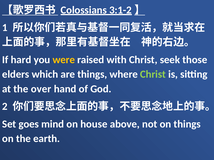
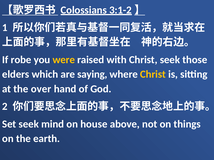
hard: hard -> robe
are things: things -> saying
Christ at (153, 75) colour: light green -> yellow
Set goes: goes -> seek
